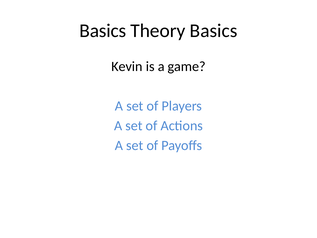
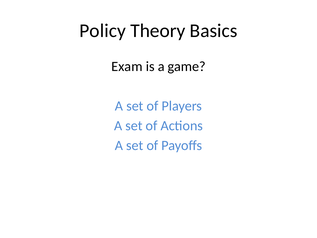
Basics at (103, 31): Basics -> Policy
Kevin: Kevin -> Exam
